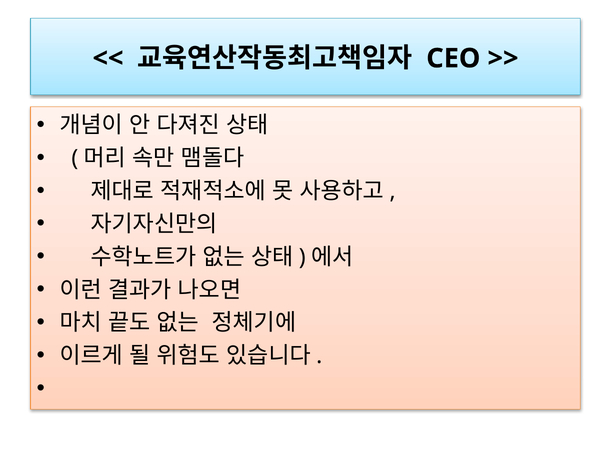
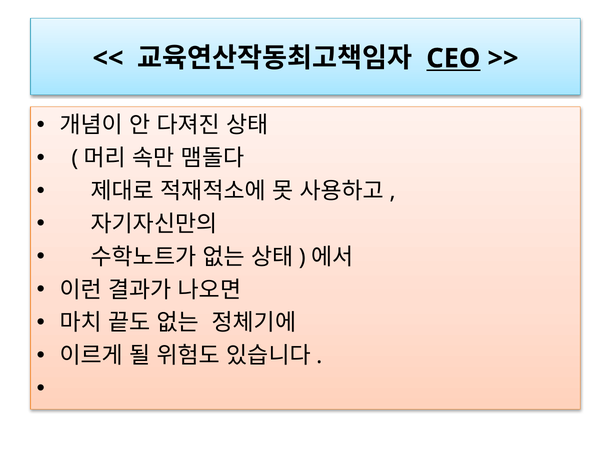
CEO underline: none -> present
